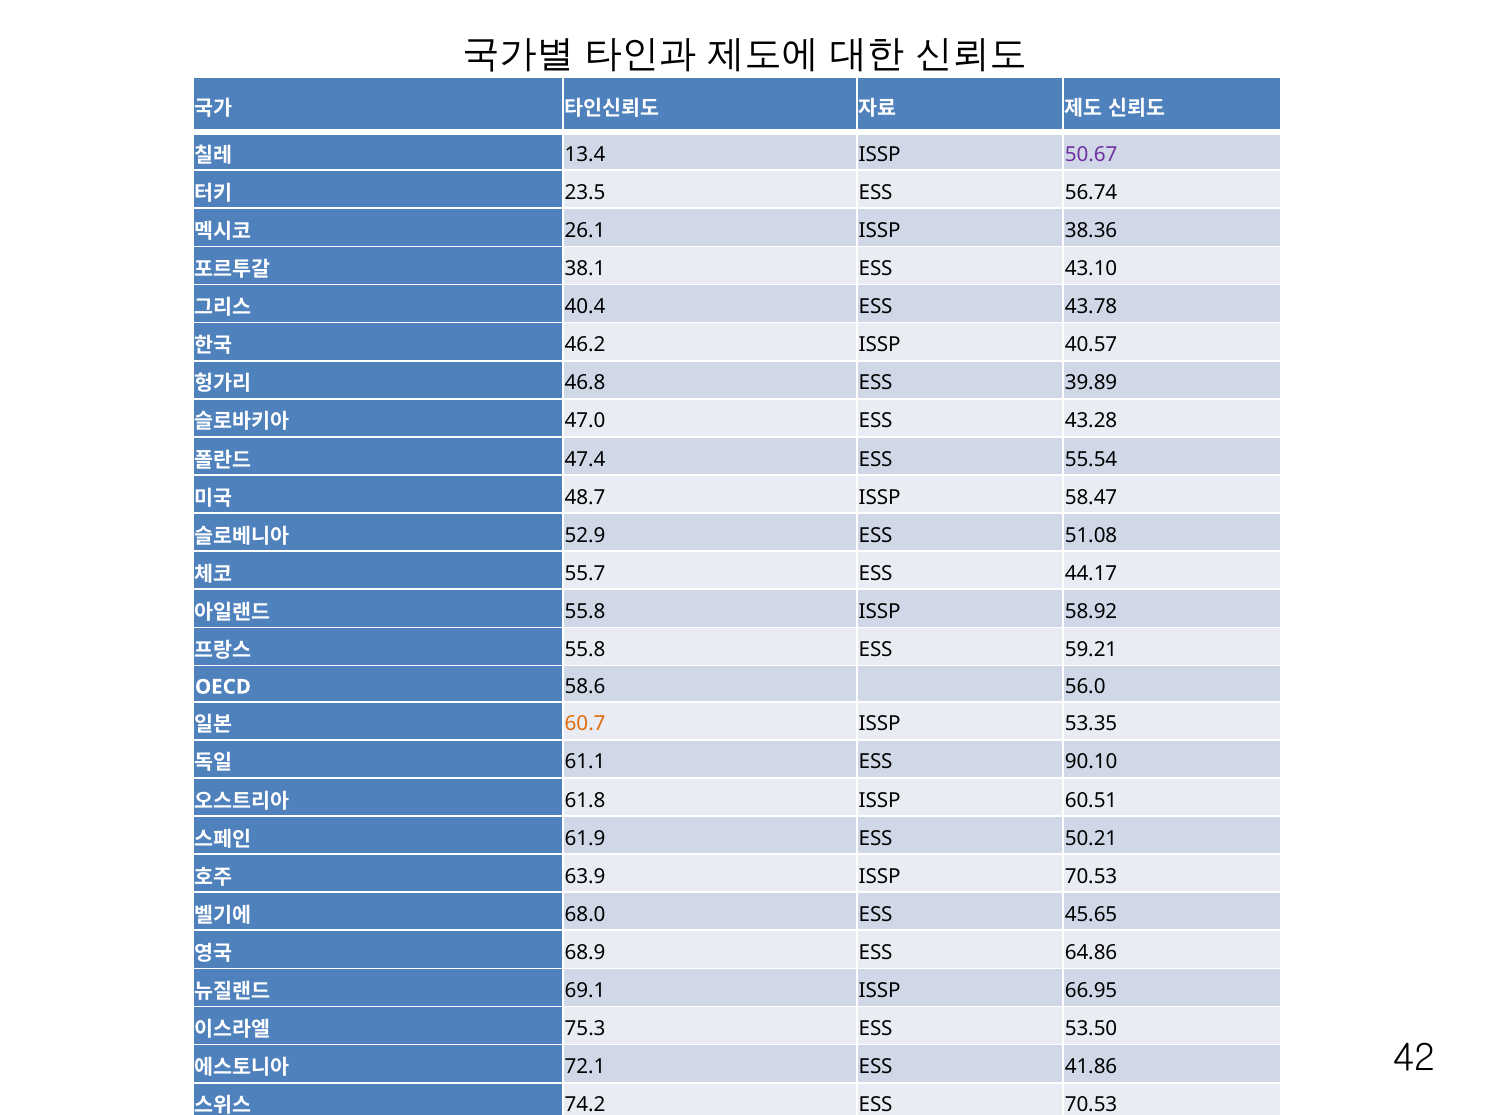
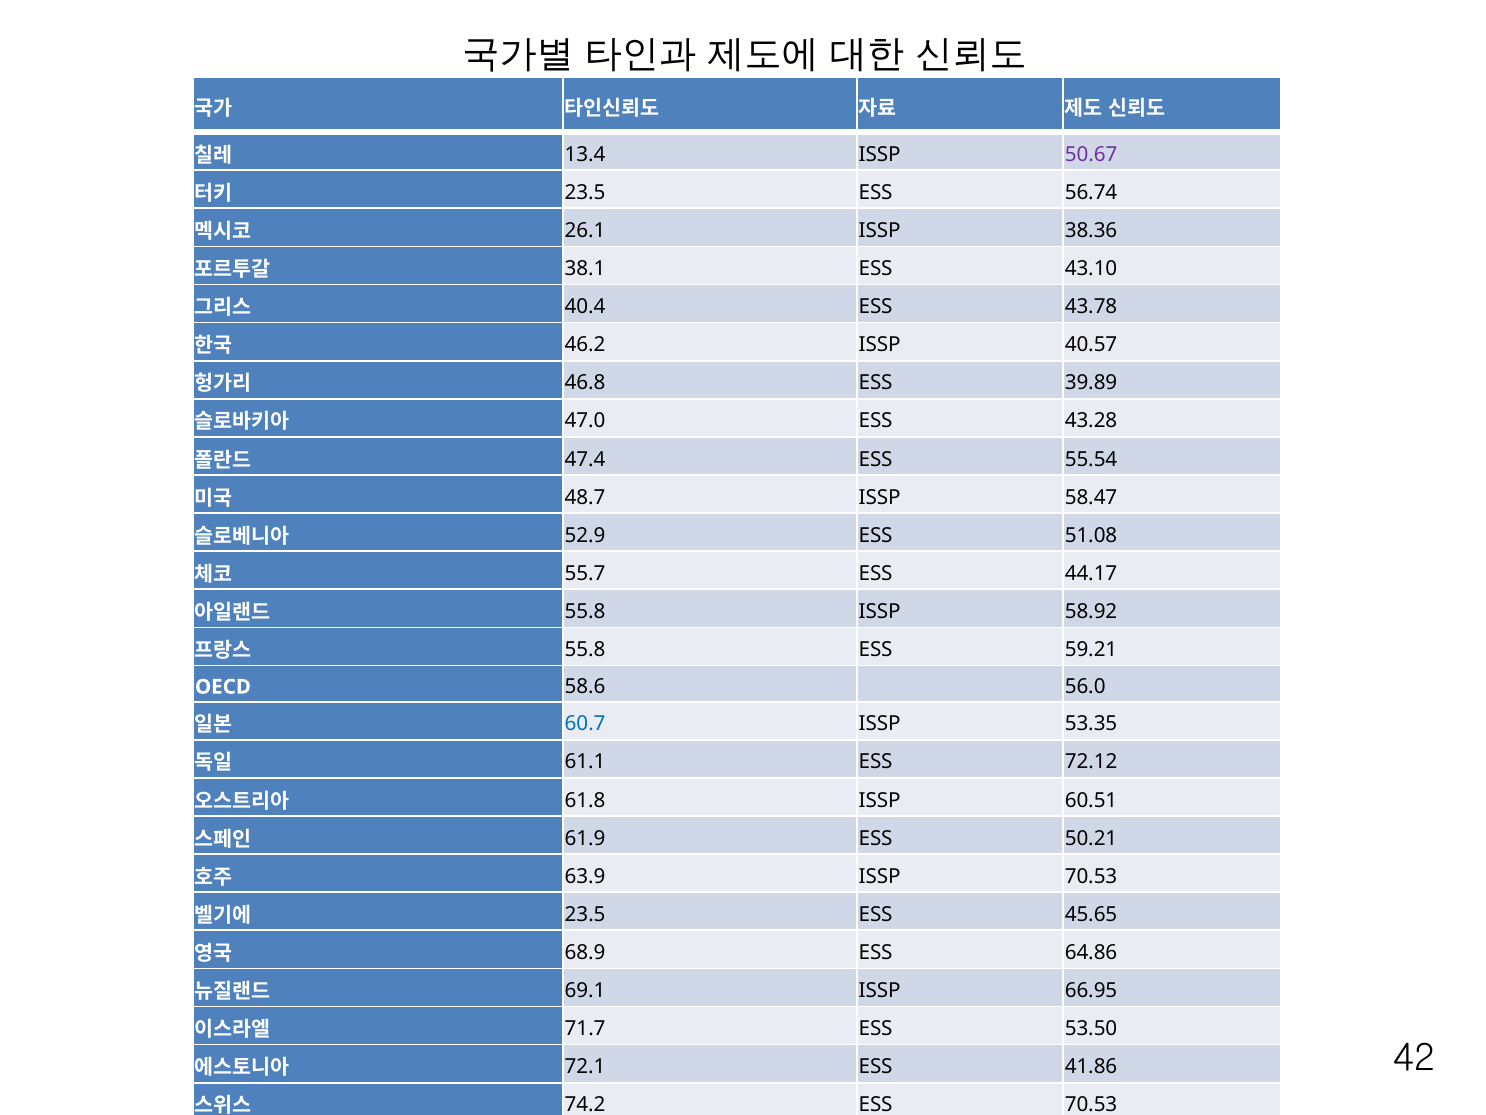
60.7 colour: orange -> blue
90.10: 90.10 -> 72.12
68.0 at (585, 914): 68.0 -> 23.5
75.3: 75.3 -> 71.7
